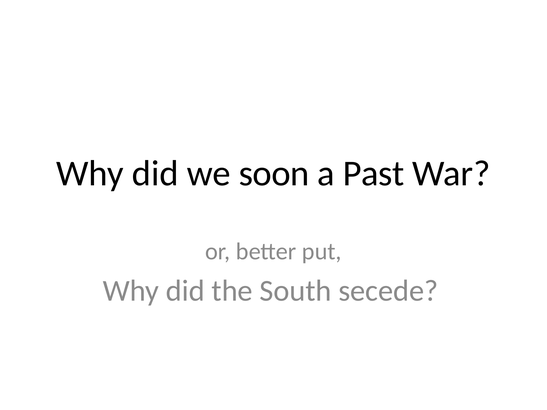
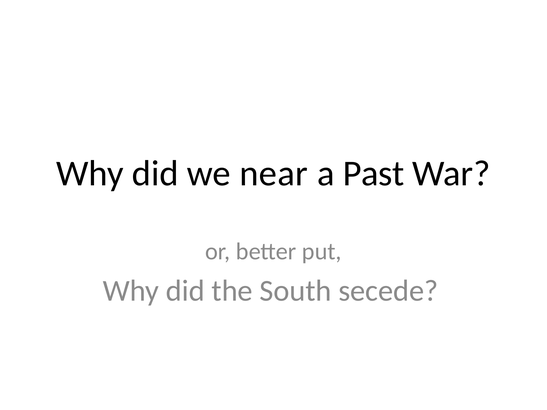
soon: soon -> near
